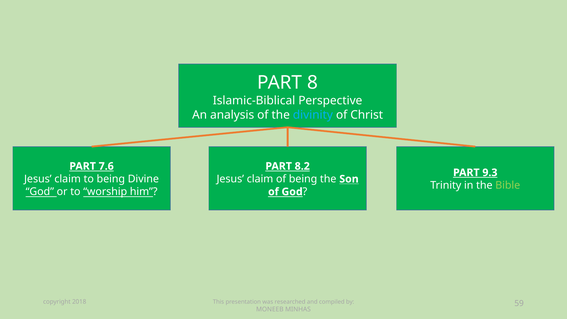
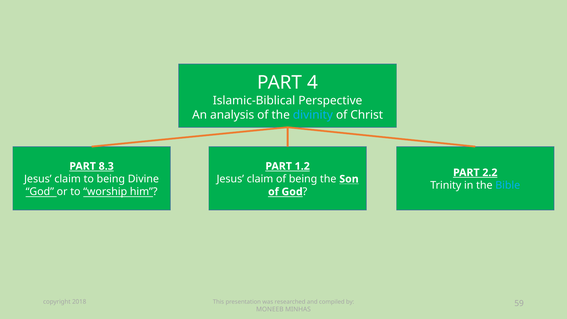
8: 8 -> 4
7.6: 7.6 -> 8.3
8.2: 8.2 -> 1.2
9.3: 9.3 -> 2.2
Bible colour: light green -> light blue
